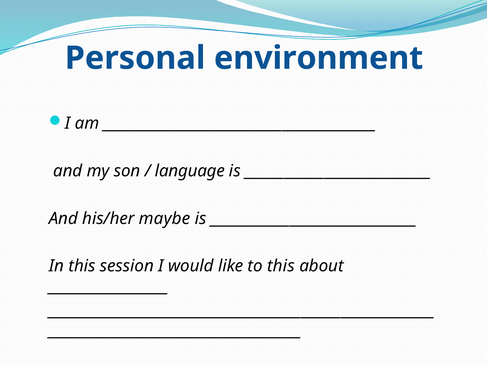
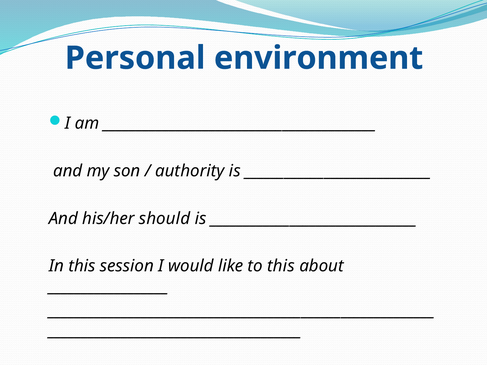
language: language -> authority
maybe: maybe -> should
